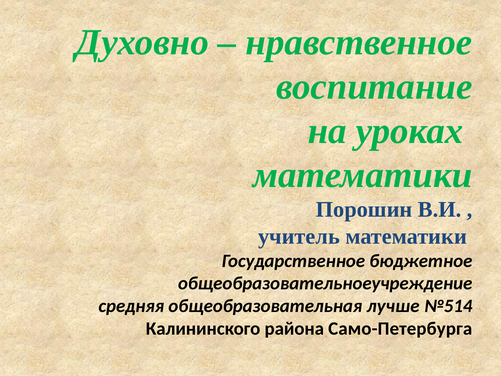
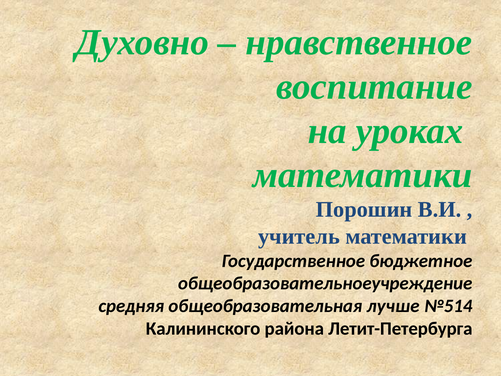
Само-Петербурга: Само-Петербурга -> Летит-Петербурга
